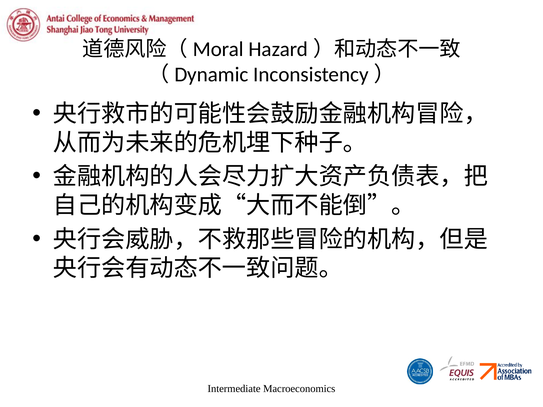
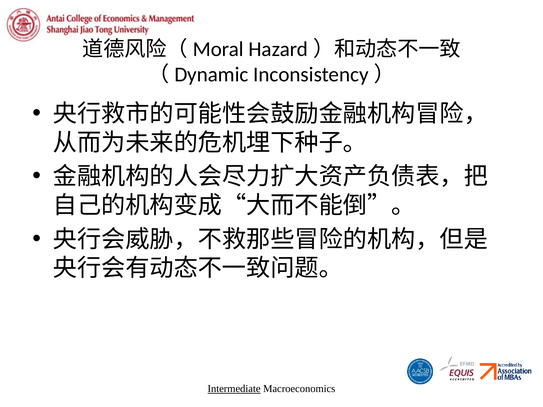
Intermediate underline: none -> present
